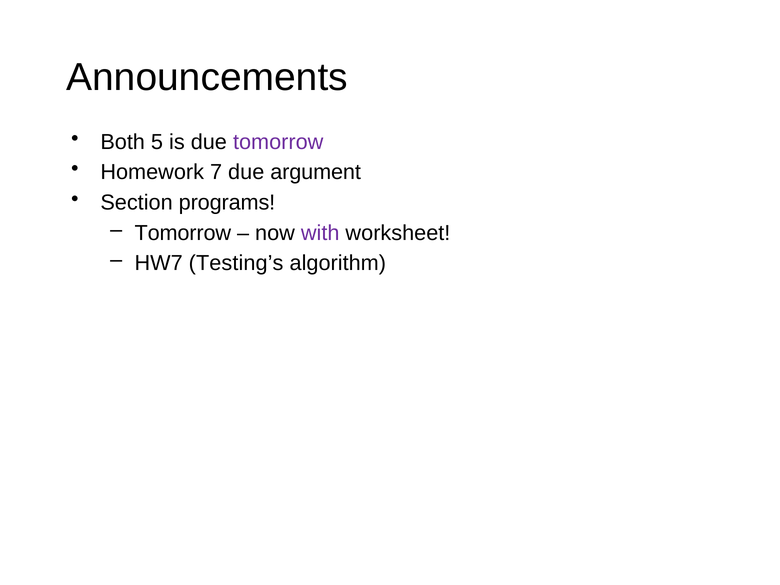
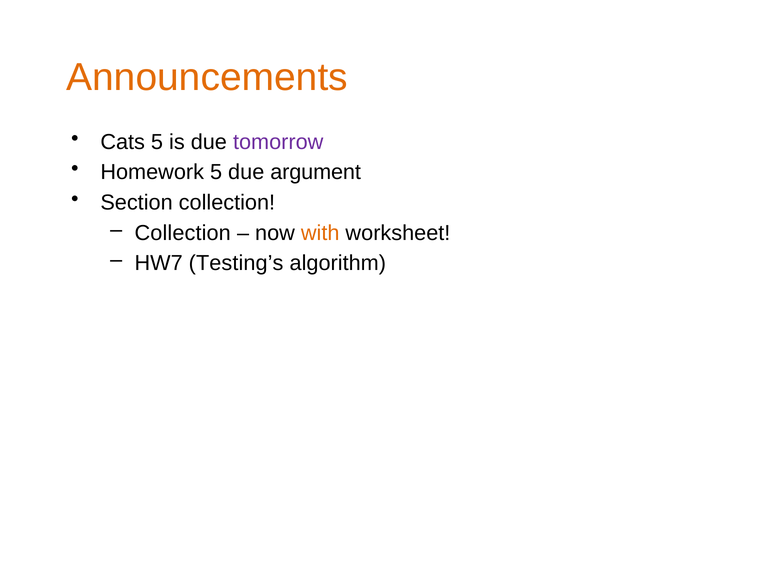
Announcements colour: black -> orange
Both: Both -> Cats
Homework 7: 7 -> 5
Section programs: programs -> collection
Tomorrow at (183, 233): Tomorrow -> Collection
with colour: purple -> orange
